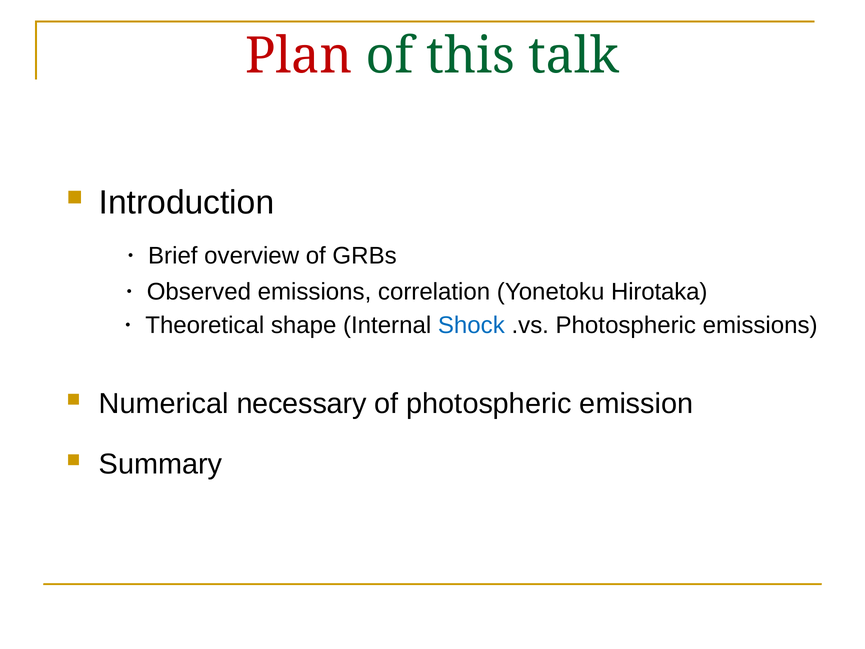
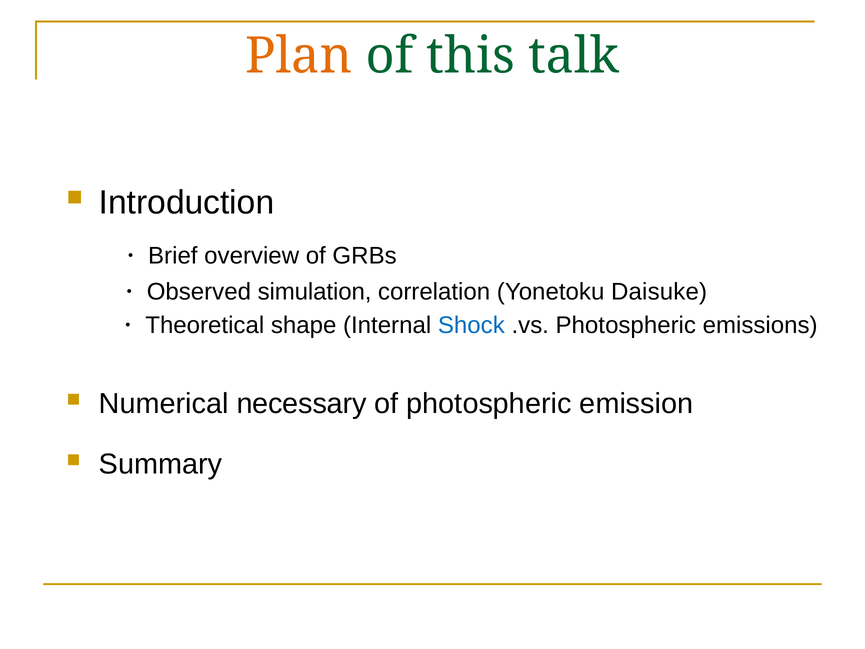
Plan colour: red -> orange
emissions at (314, 292): emissions -> simulation
Hirotaka: Hirotaka -> Daisuke
